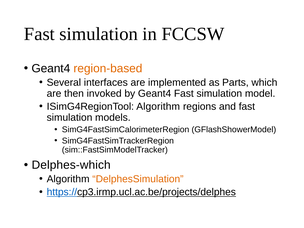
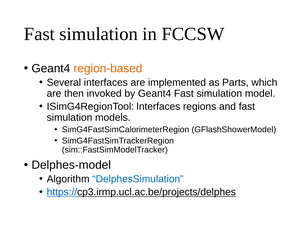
ISimG4RegionTool Algorithm: Algorithm -> Interfaces
Delphes-which: Delphes-which -> Delphes-model
DelphesSimulation colour: orange -> blue
